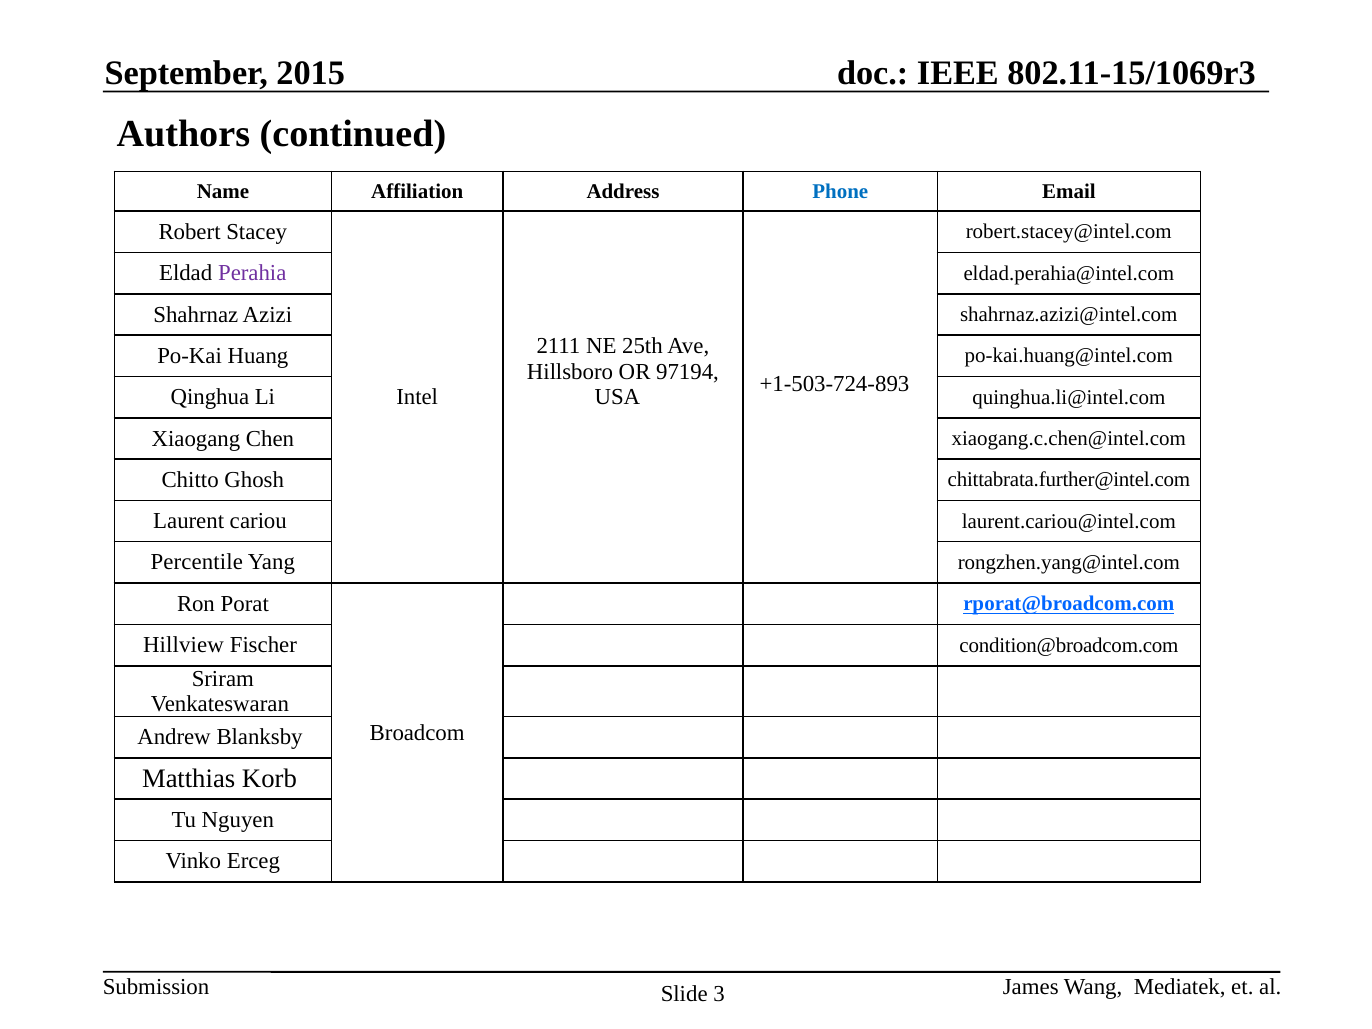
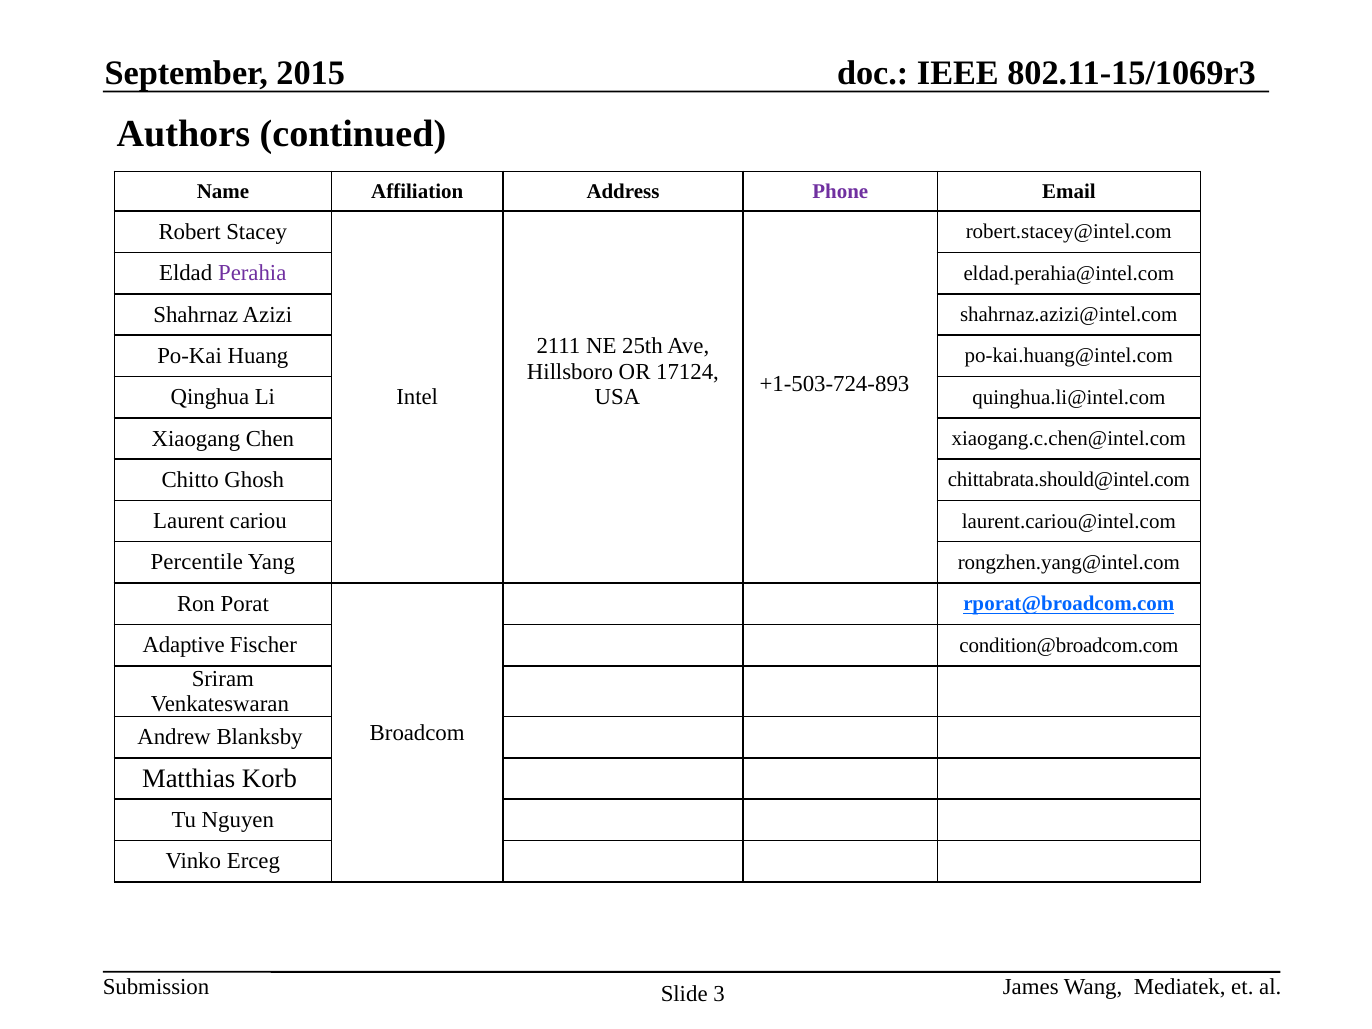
Phone colour: blue -> purple
97194: 97194 -> 17124
chittabrata.further@intel.com: chittabrata.further@intel.com -> chittabrata.should@intel.com
Hillview: Hillview -> Adaptive
